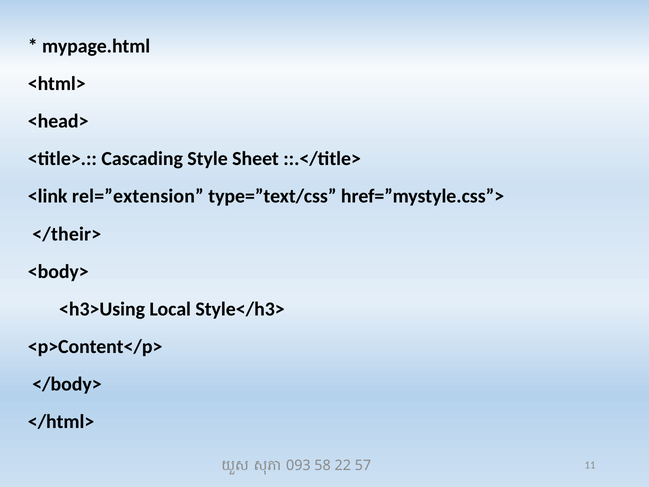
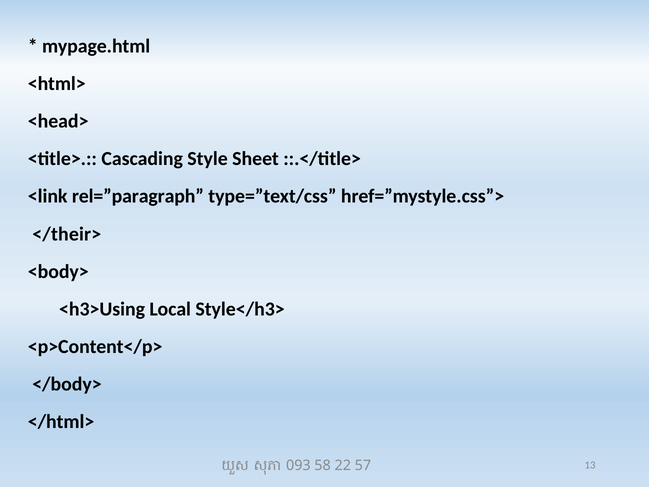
rel=”extension: rel=”extension -> rel=”paragraph
11: 11 -> 13
